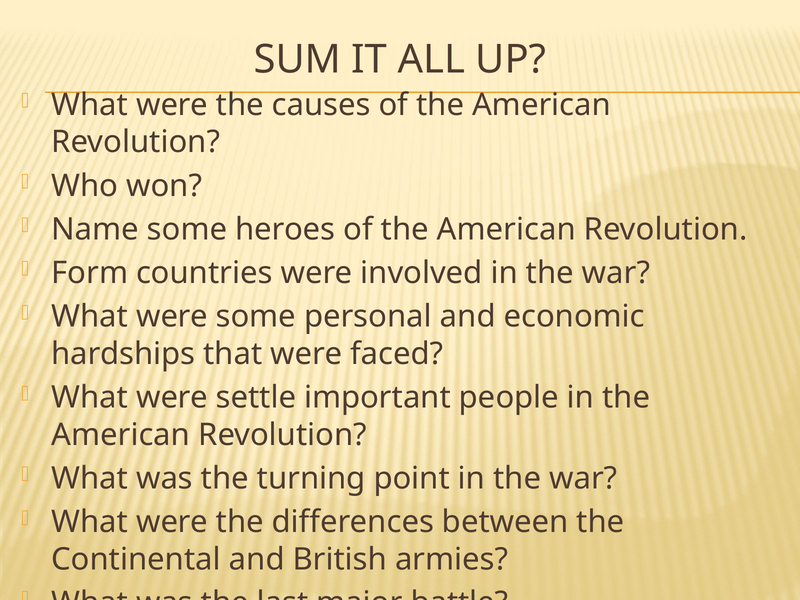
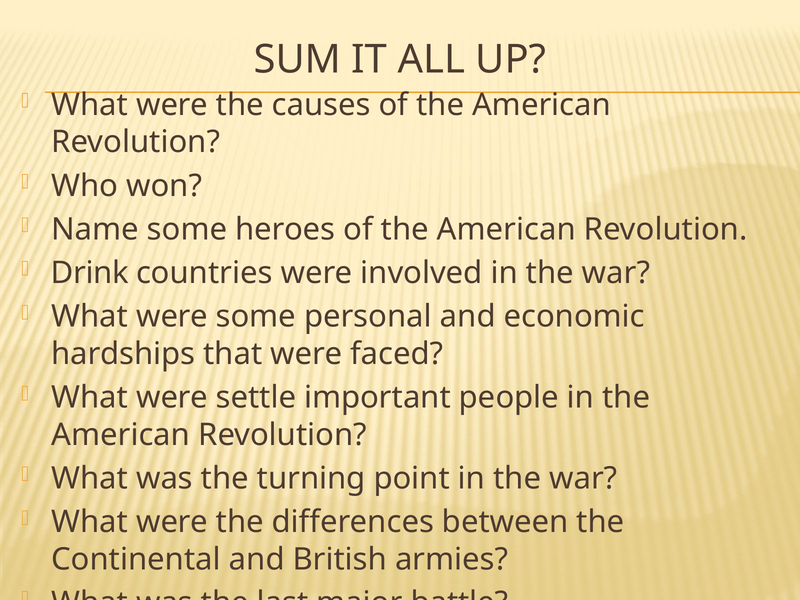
Form: Form -> Drink
